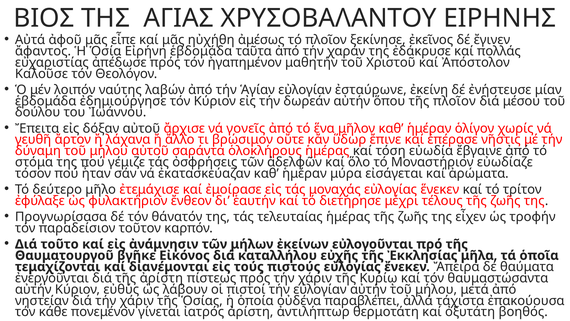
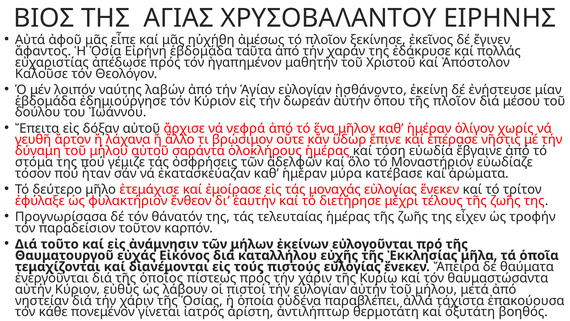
ἐσταύρωνε: ἐσταύρωνε -> ᾐσθάνοντο
γονεῖς: γονεῖς -> νεφρά
εἰσάγεται: εἰσάγεται -> κατέβασε
βγῆκε: βγῆκε -> εὐχάς
τῆς ἀρίστη: ἀρίστη -> ὁποῖος
